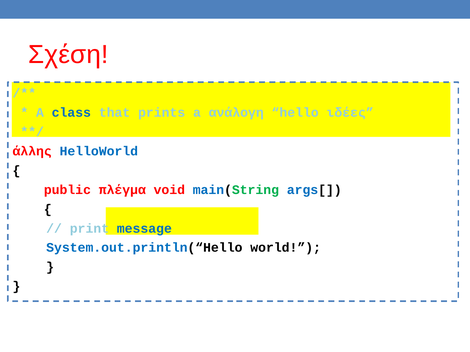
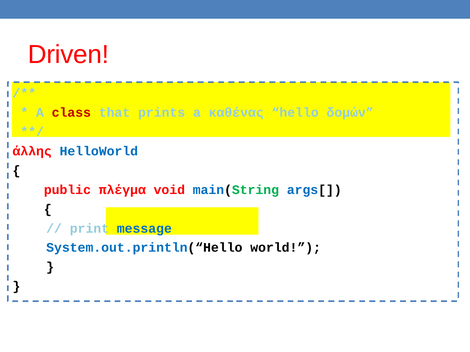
Σχέση: Σχέση -> Driven
class colour: blue -> red
ανάλογη: ανάλογη -> καθένας
ιδέες: ιδέες -> δομών
